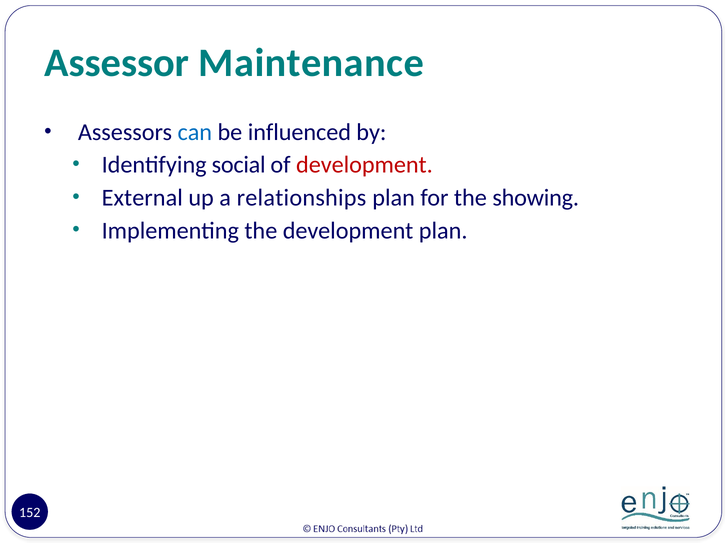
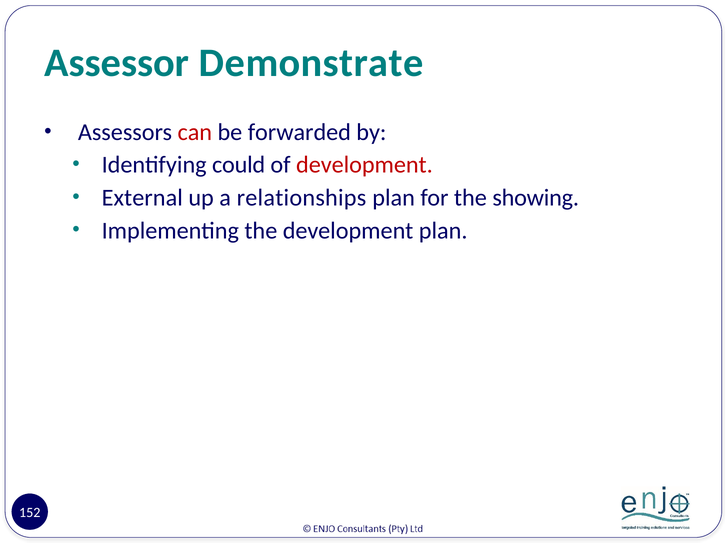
Maintenance: Maintenance -> Demonstrate
can colour: blue -> red
influenced: influenced -> forwarded
social: social -> could
